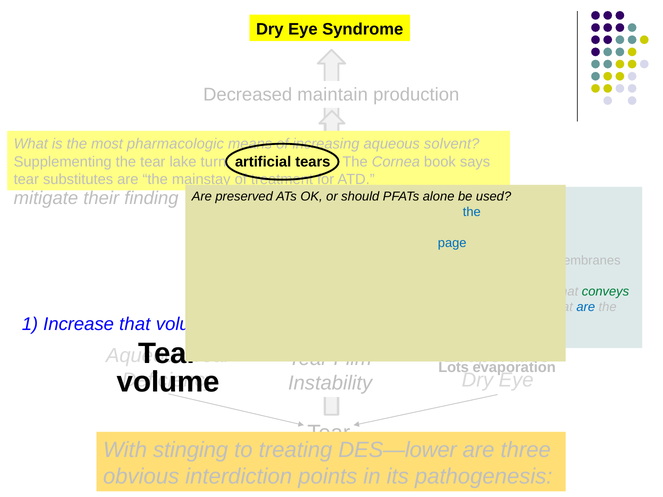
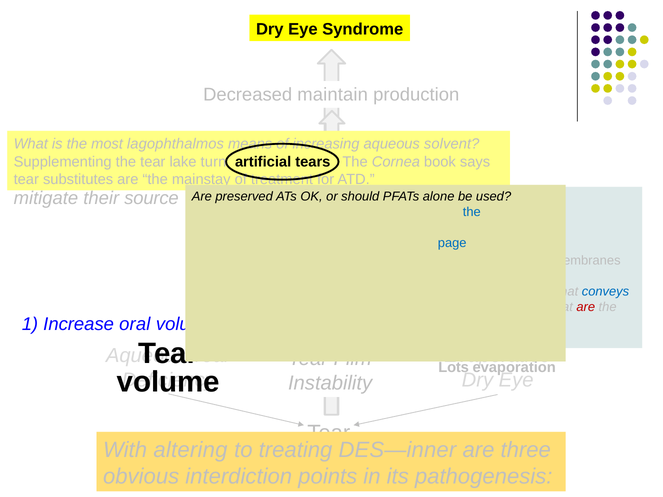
pharmacologic: pharmacologic -> lagophthalmos
finding: finding -> source
conveys colour: green -> blue
are at (586, 307) colour: blue -> red
Increase that: that -> oral
stinging: stinging -> altering
DES—lower: DES—lower -> DES—inner
